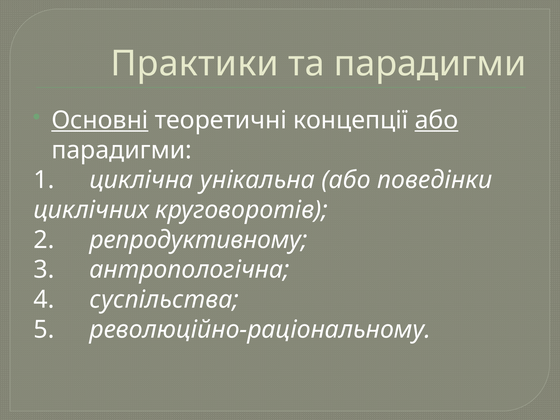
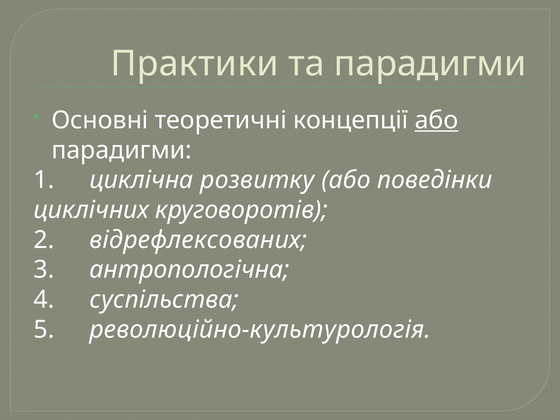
Основні underline: present -> none
унікальна: унікальна -> розвитку
репродуктивному: репродуктивному -> відрефлексованих
революційно-раціональному: революційно-раціональному -> революційно-культурологія
